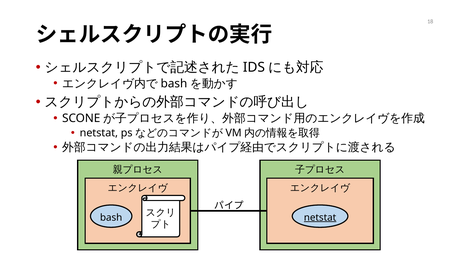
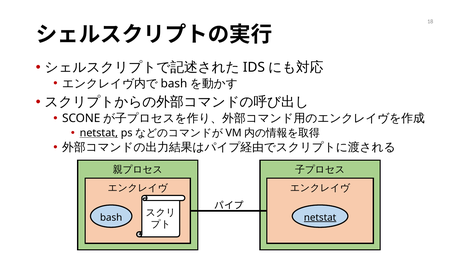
netstat at (99, 133) underline: none -> present
